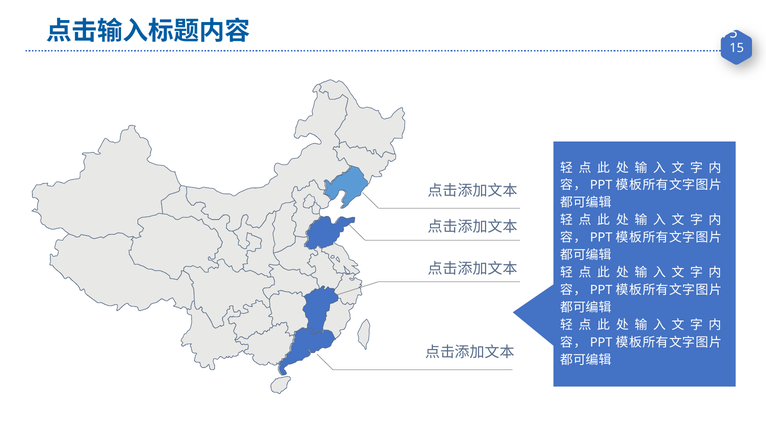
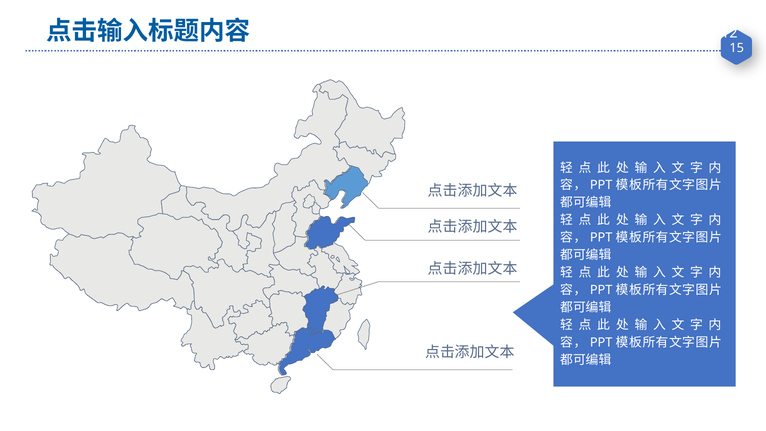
75: 75 -> 12
